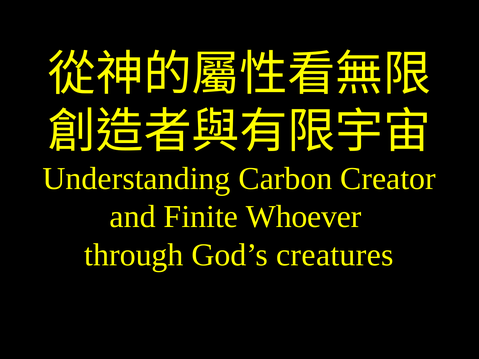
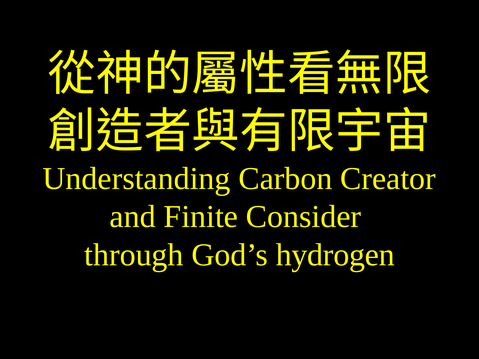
Whoever: Whoever -> Consider
creatures: creatures -> hydrogen
